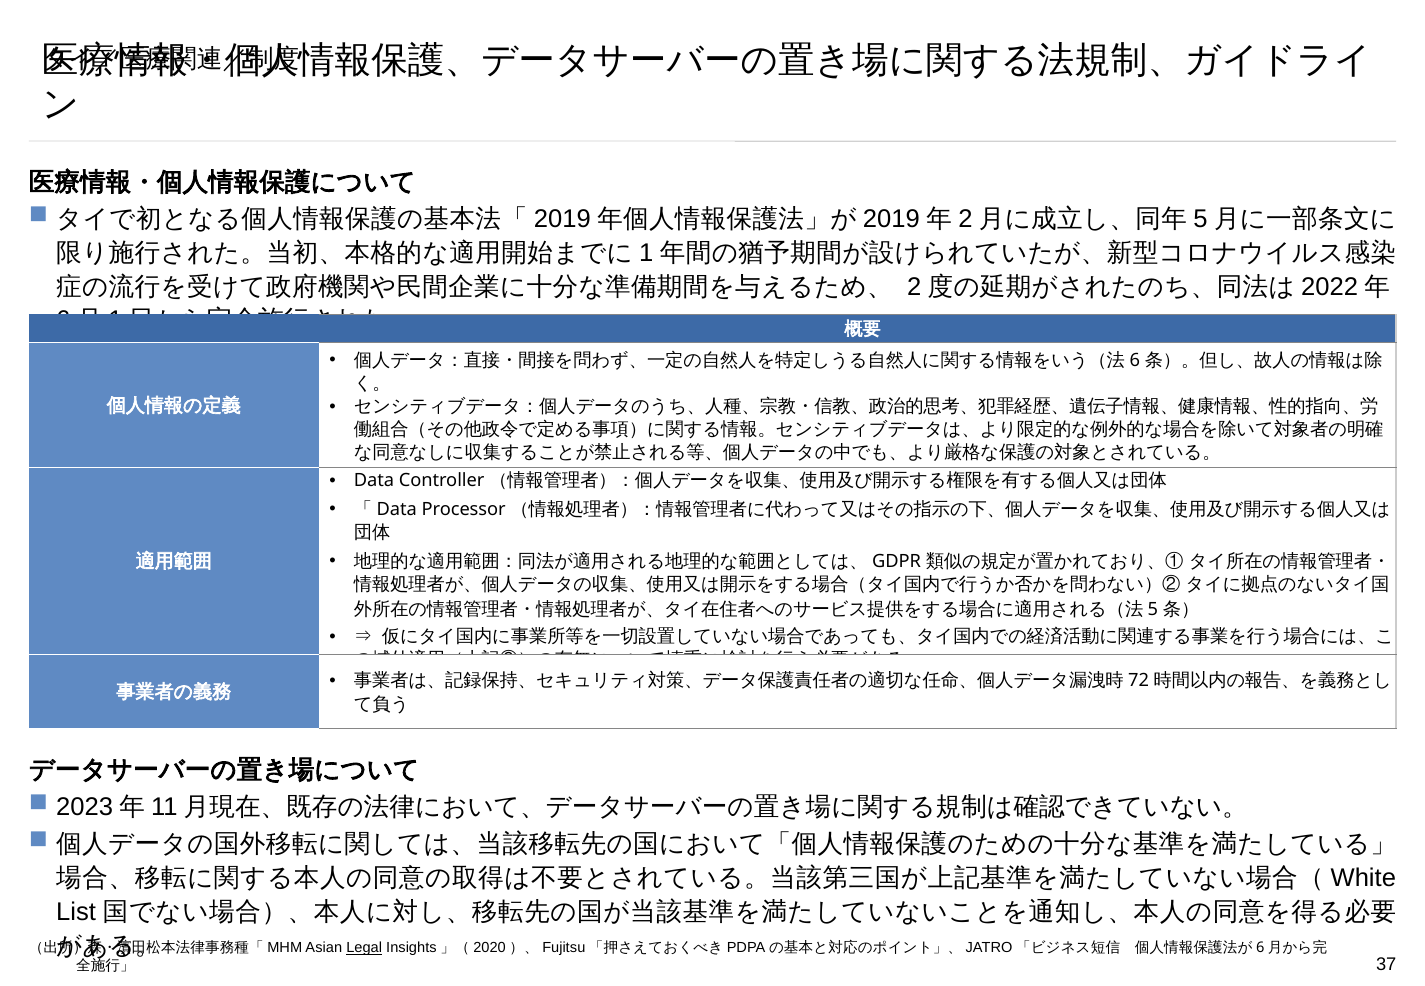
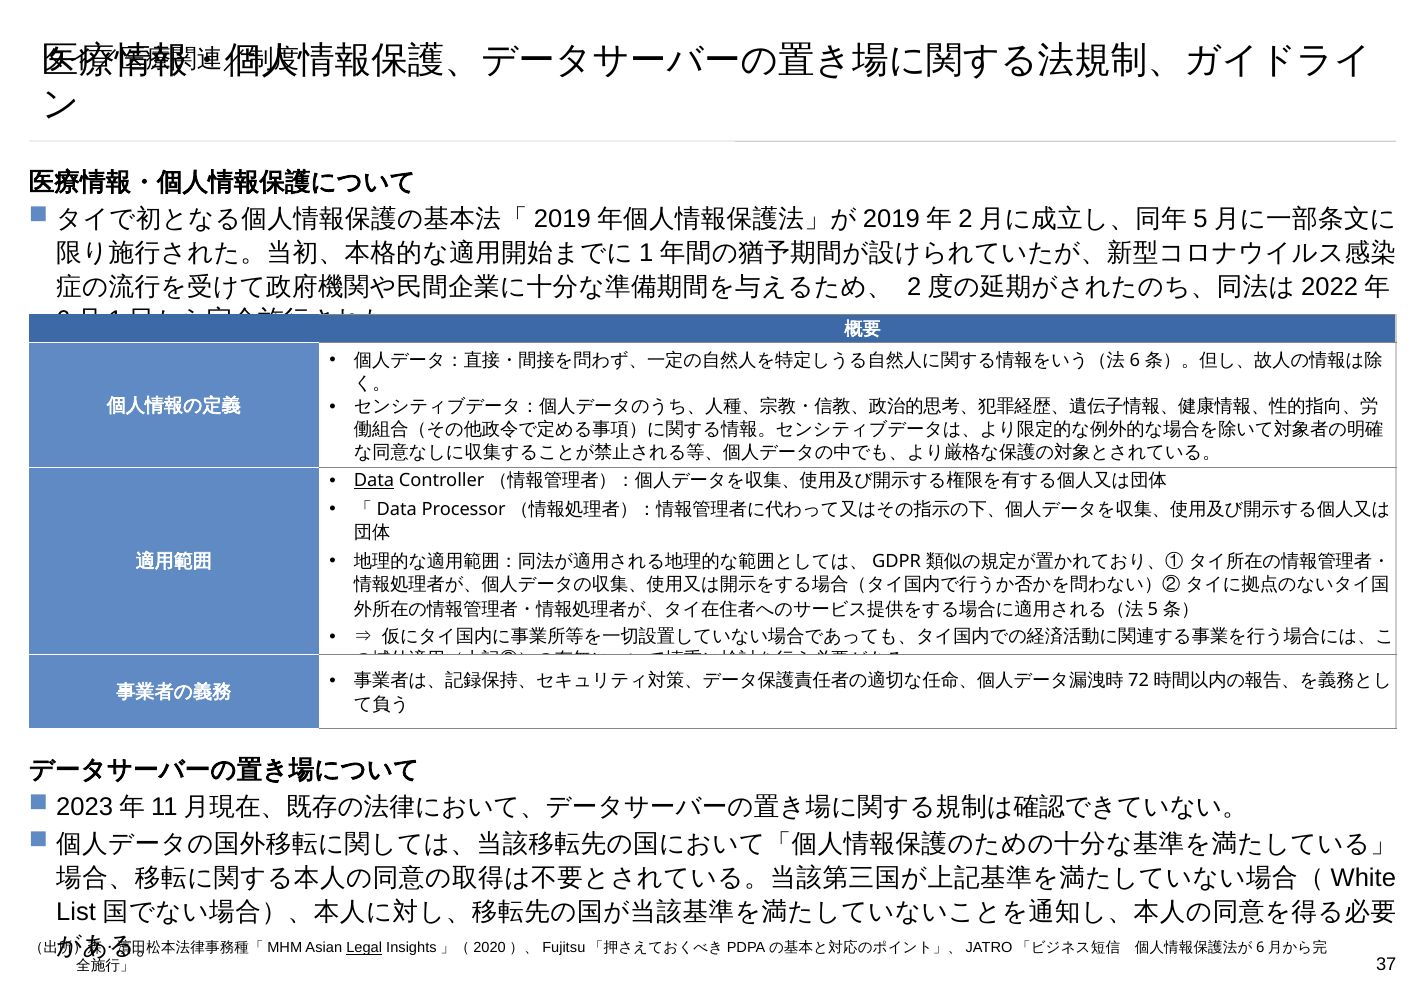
Data underline: none -> present
